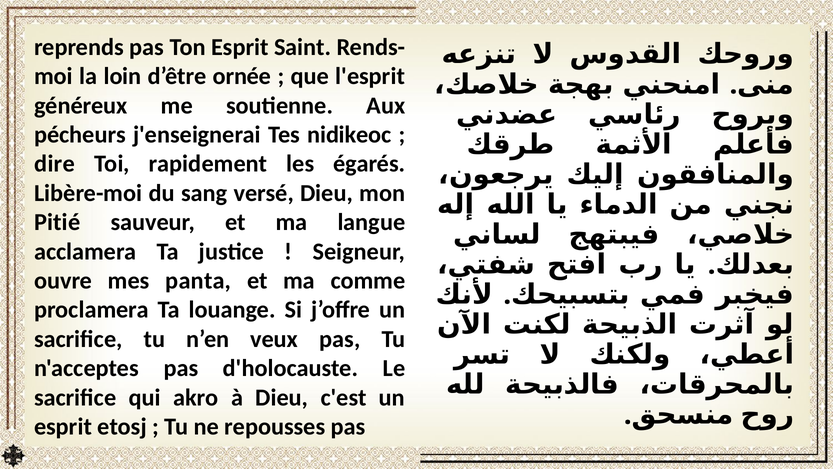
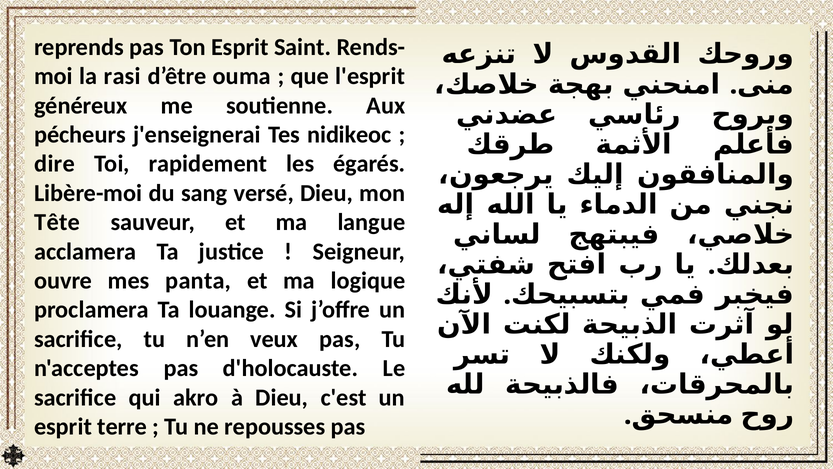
loin: loin -> rasi
ornée: ornée -> ouma
Pitié: Pitié -> Tête
comme: comme -> logique
etosj: etosj -> terre
